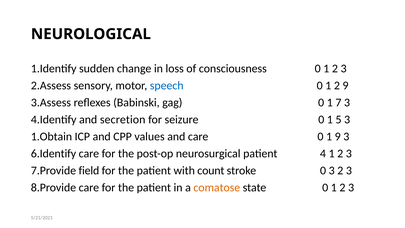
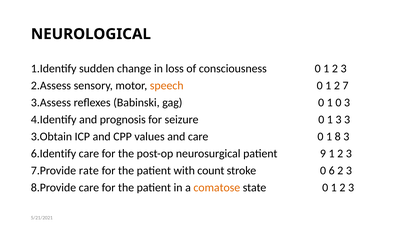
speech colour: blue -> orange
2 9: 9 -> 7
1 7: 7 -> 0
secretion: secretion -> prognosis
1 5: 5 -> 3
1.Obtain: 1.Obtain -> 3.Obtain
1 9: 9 -> 8
4: 4 -> 9
field: field -> rate
0 3: 3 -> 6
